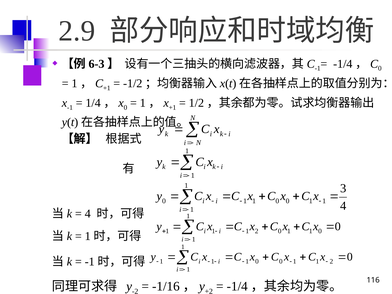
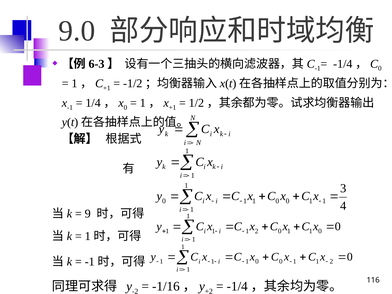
2.9: 2.9 -> 9.0
4 at (88, 214): 4 -> 9
